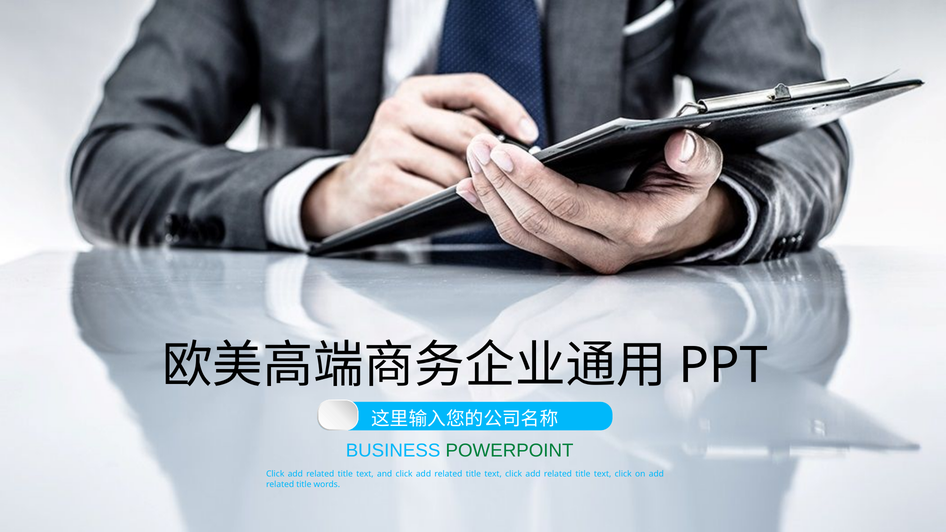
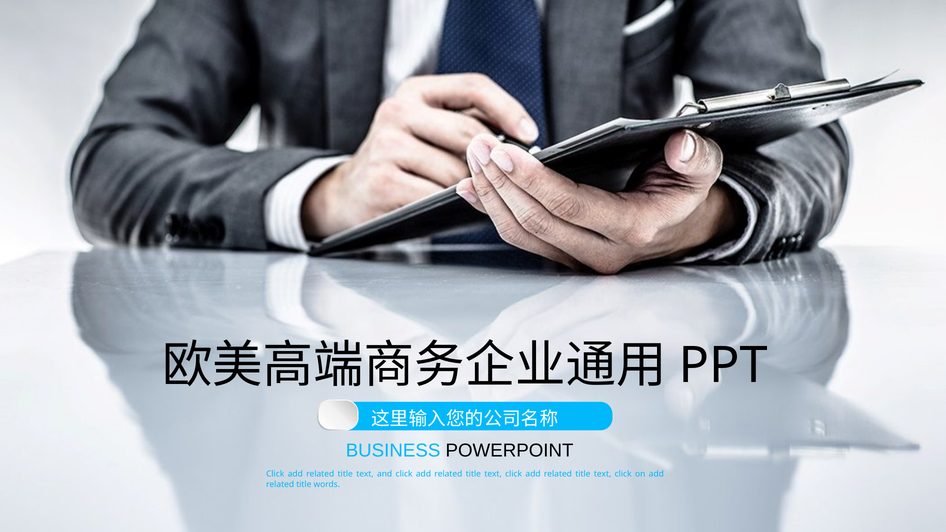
POWERPOINT colour: green -> black
